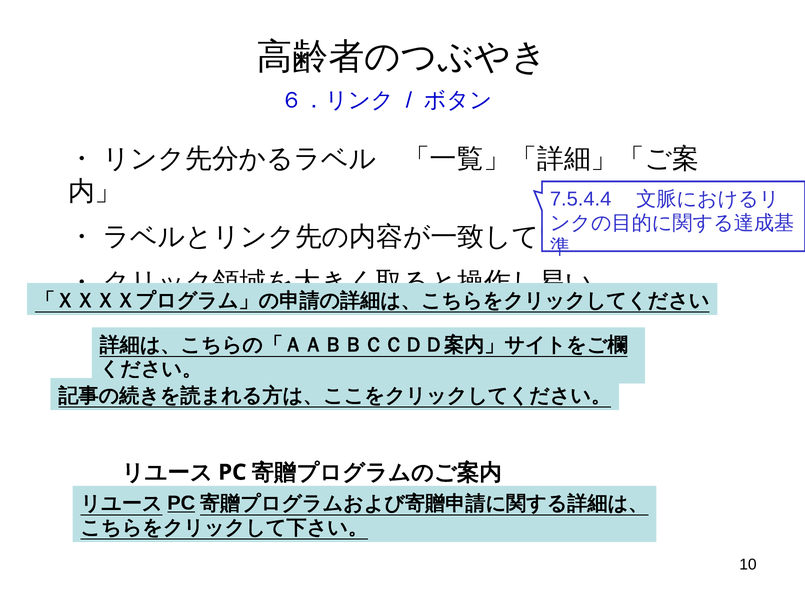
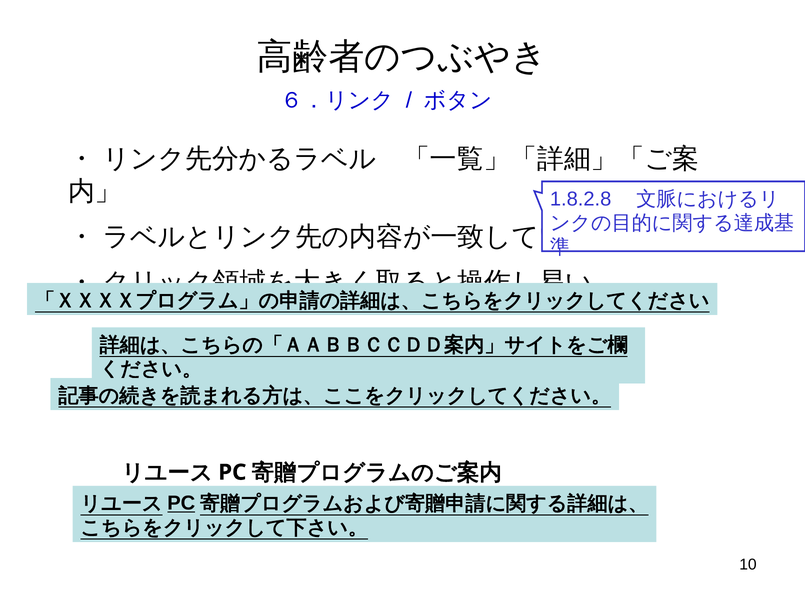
7.5.4.4: 7.5.4.4 -> 1.8.2.8
